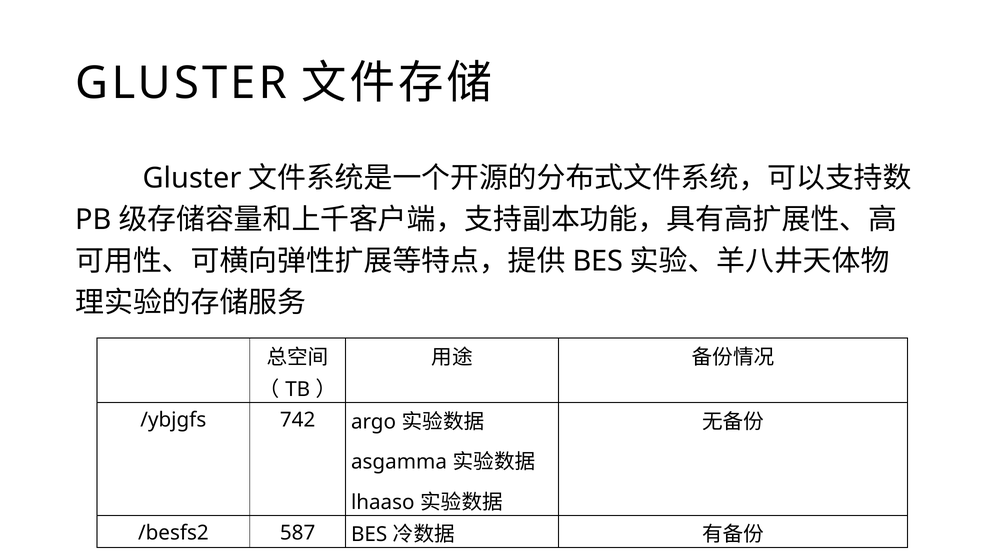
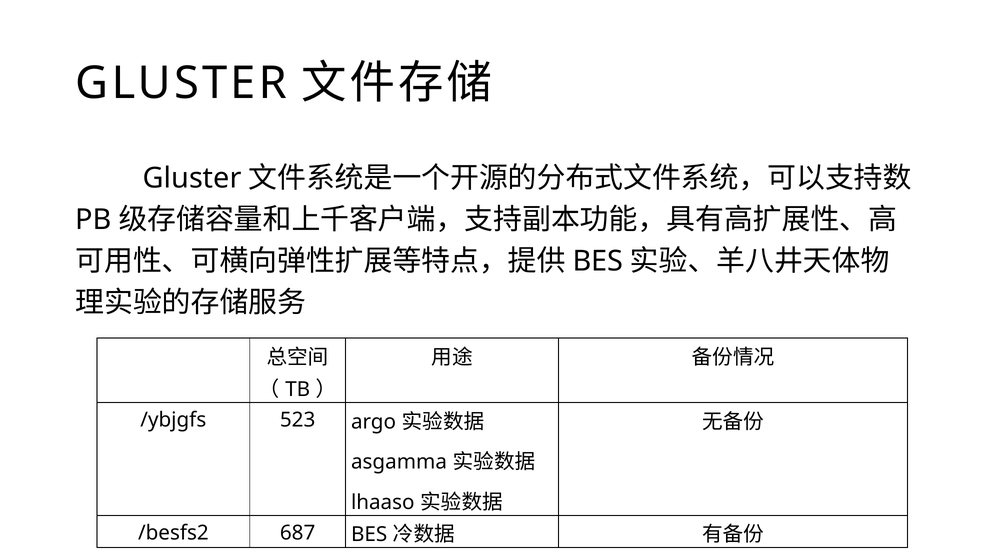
742: 742 -> 523
587: 587 -> 687
